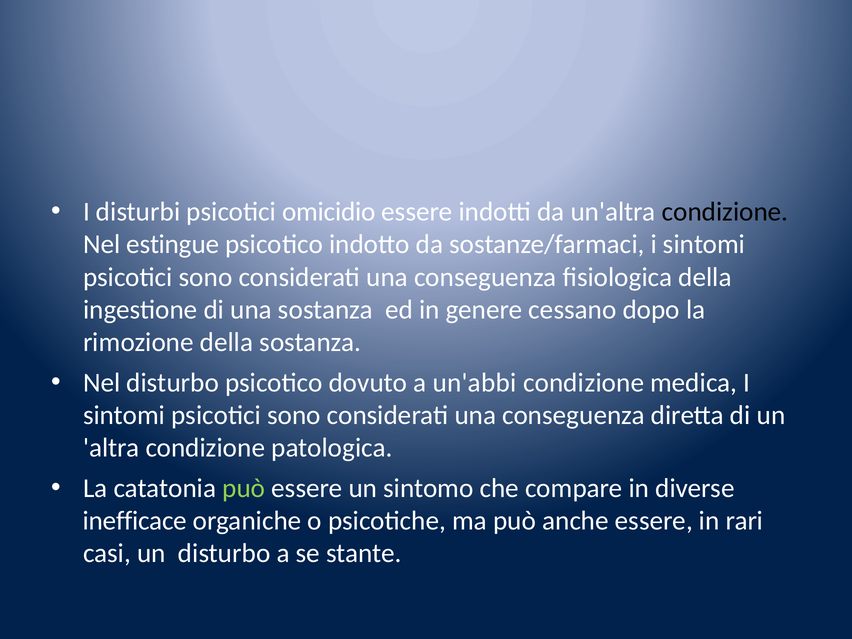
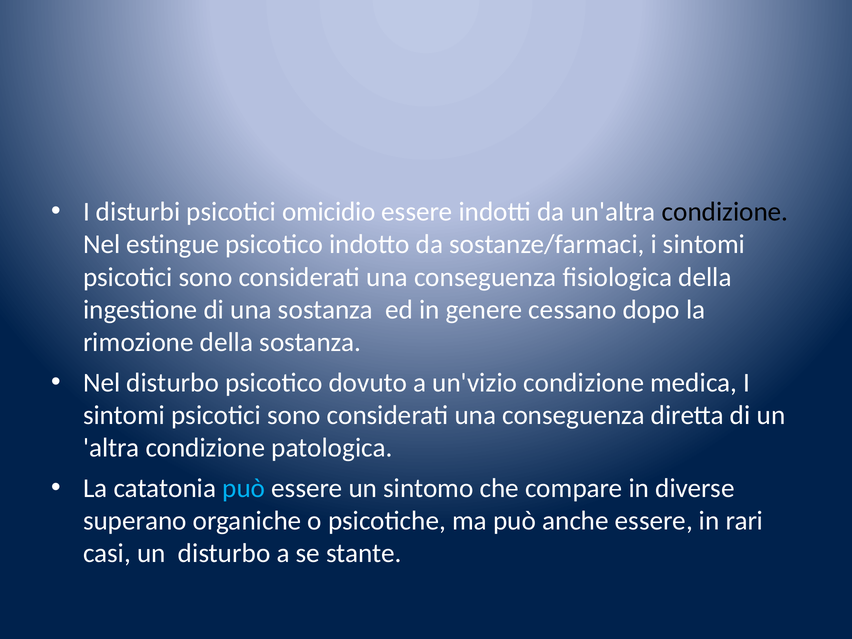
un'abbi: un'abbi -> un'vizio
può at (244, 488) colour: light green -> light blue
inefficace: inefficace -> superano
